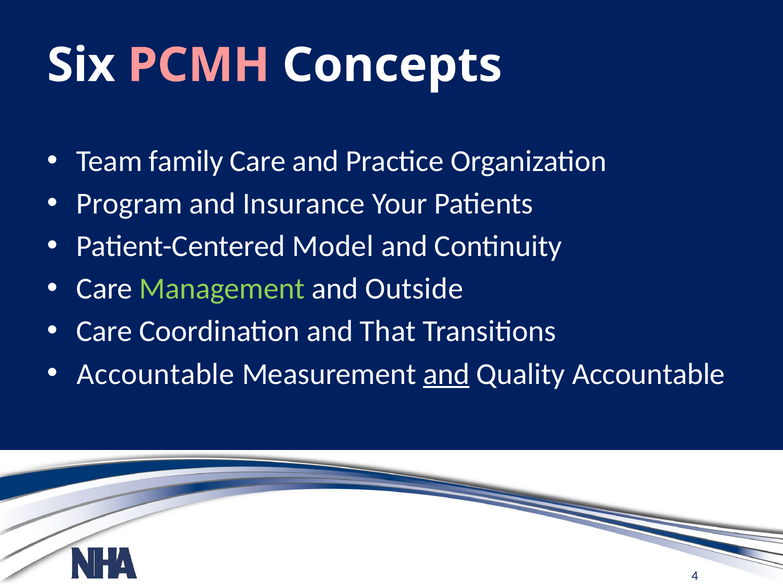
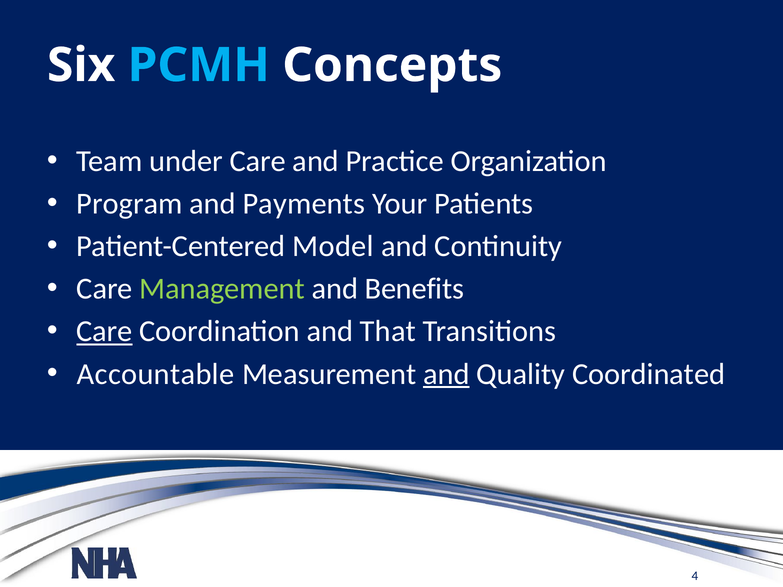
PCMH colour: pink -> light blue
family: family -> under
Insurance: Insurance -> Payments
Outside: Outside -> Benefits
Care at (104, 332) underline: none -> present
Quality Accountable: Accountable -> Coordinated
